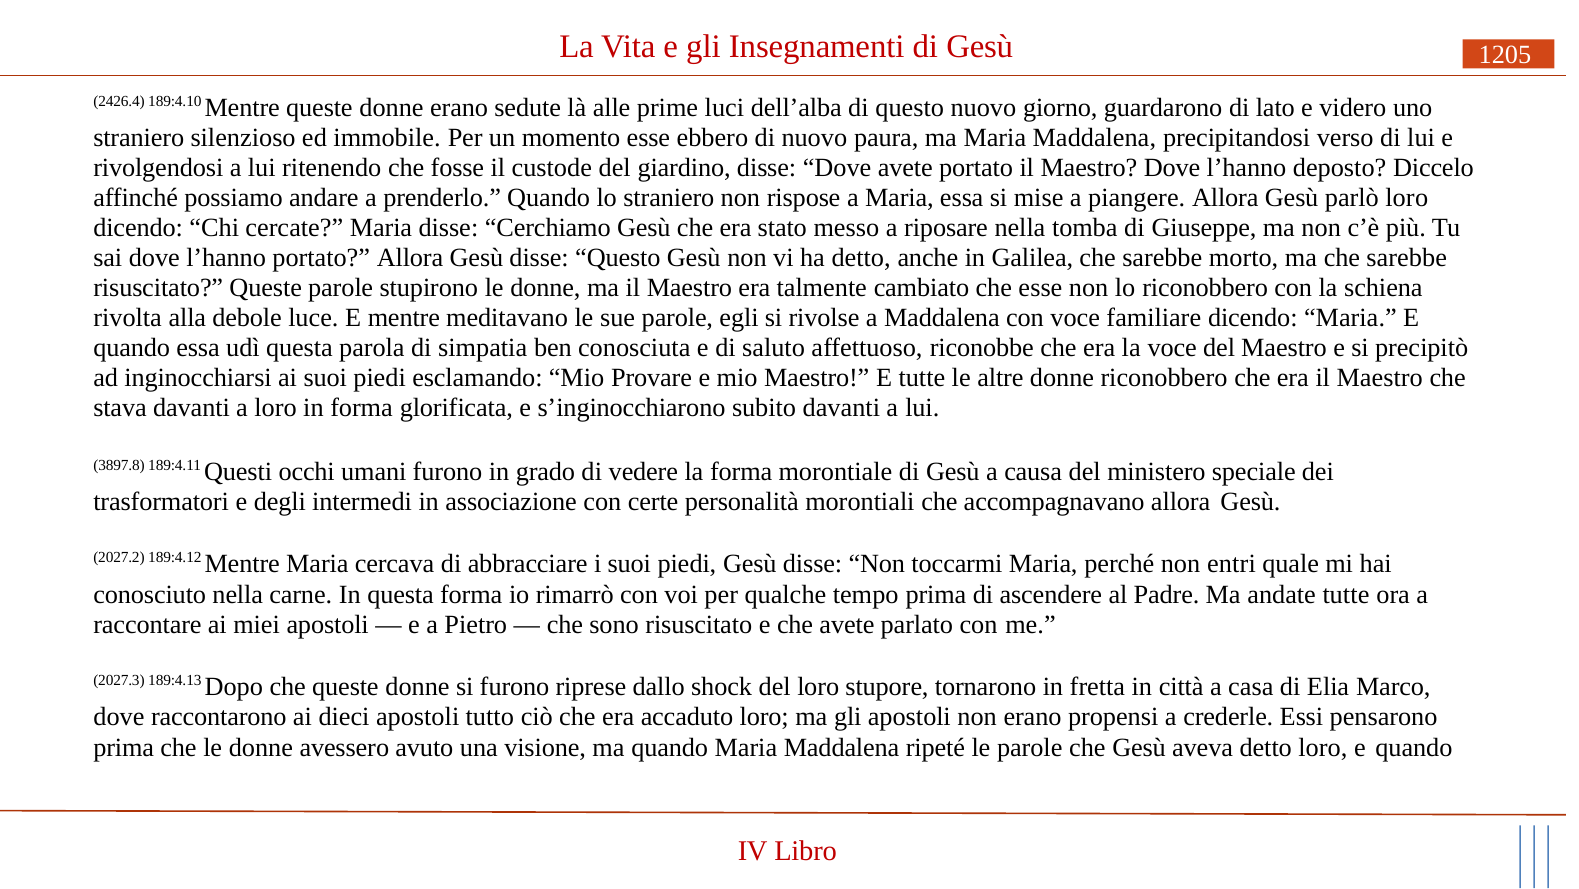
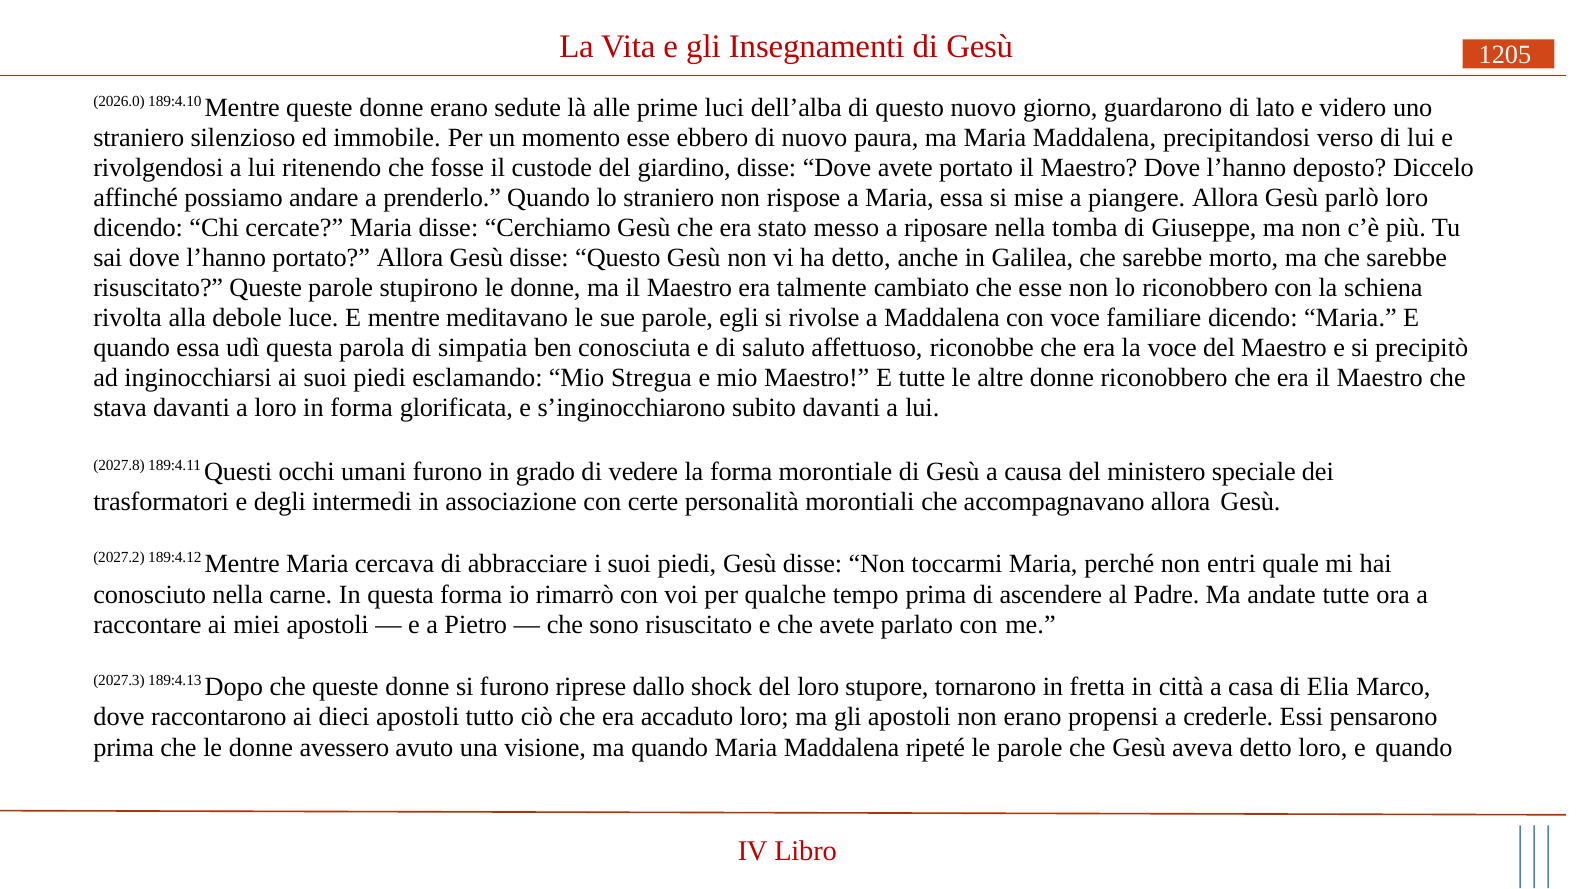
2426.4: 2426.4 -> 2026.0
Provare: Provare -> Stregua
3897.8: 3897.8 -> 2027.8
